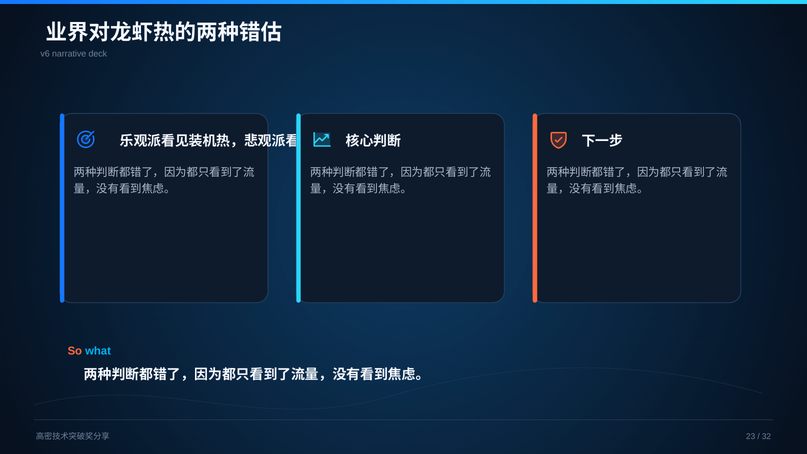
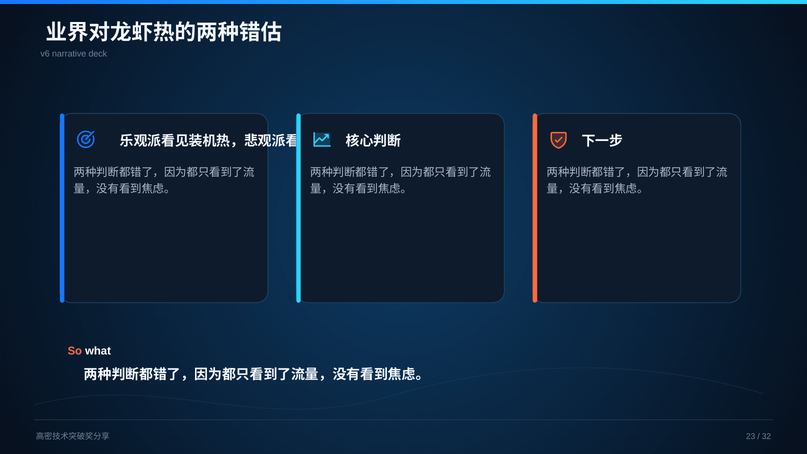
what colour: light blue -> white
